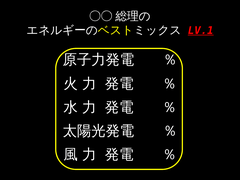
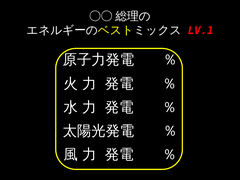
LV.1 underline: present -> none
